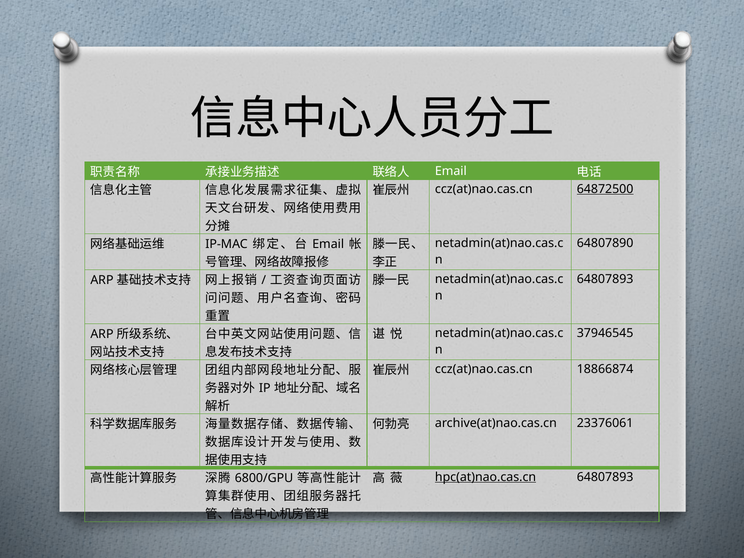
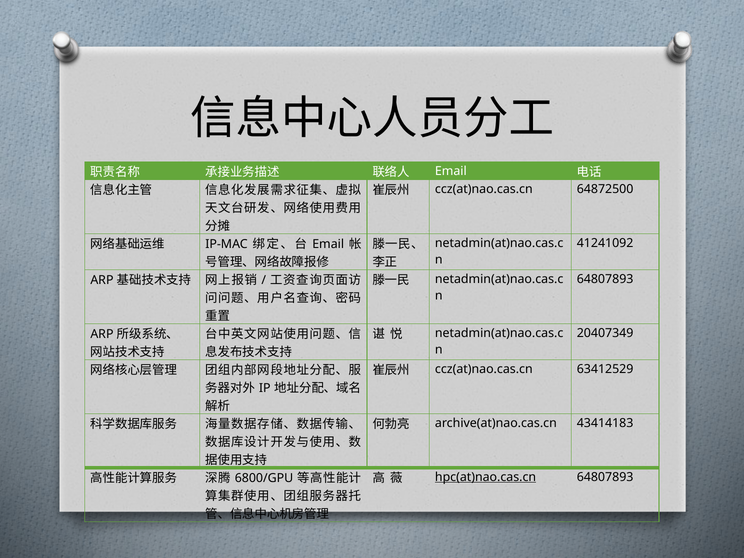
64872500 underline: present -> none
64807890: 64807890 -> 41241092
37946545: 37946545 -> 20407349
18866874: 18866874 -> 63412529
23376061: 23376061 -> 43414183
